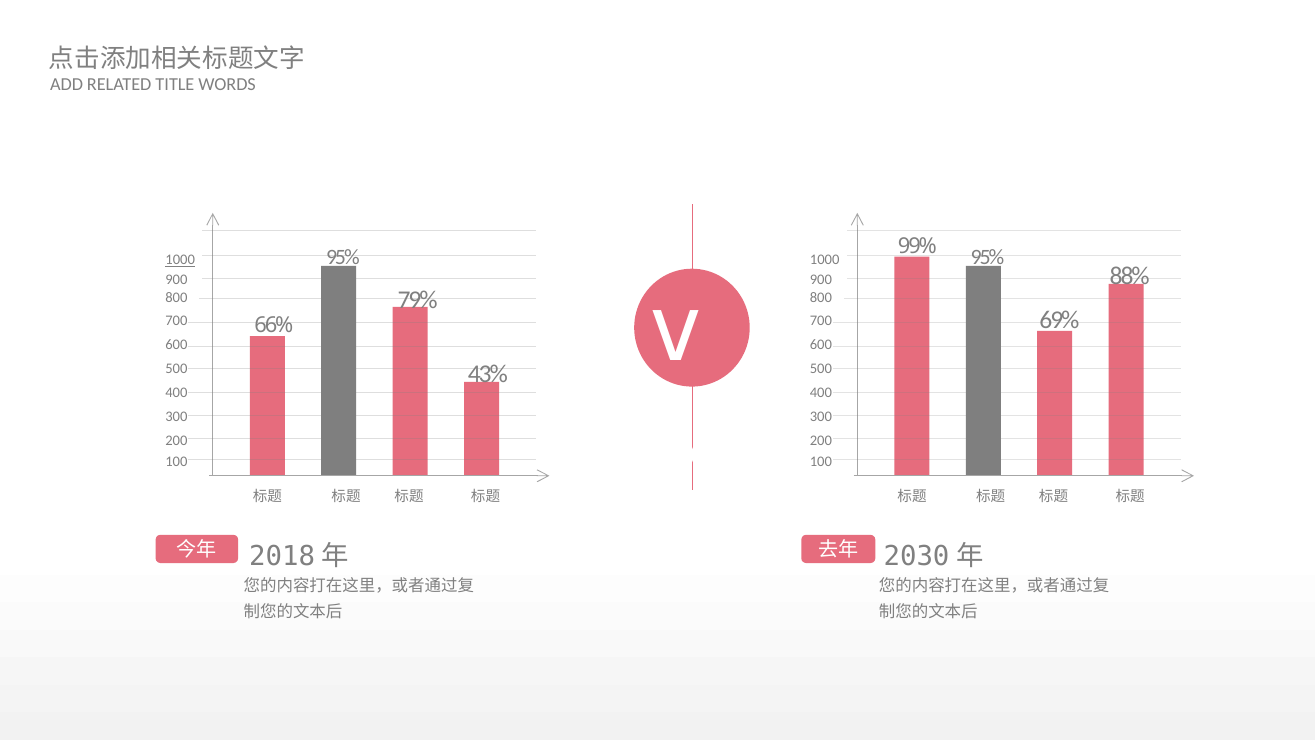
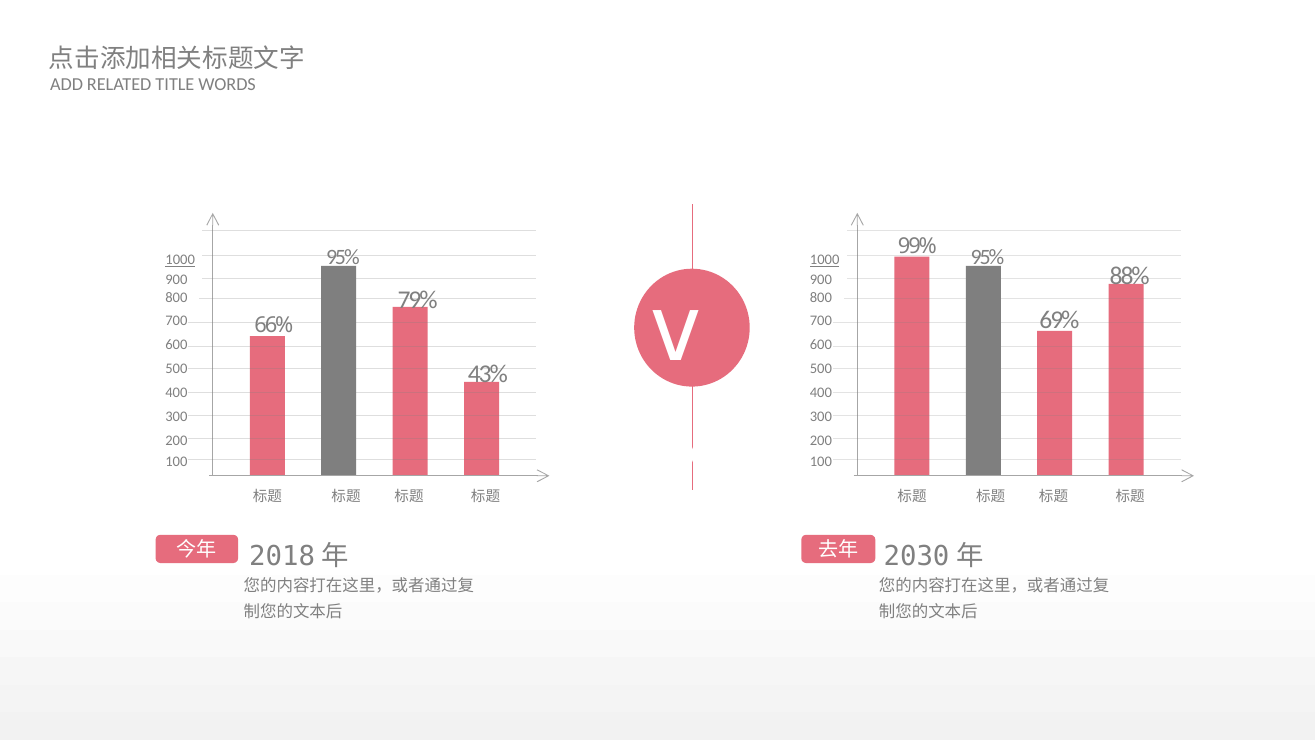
1000 at (825, 260) underline: none -> present
